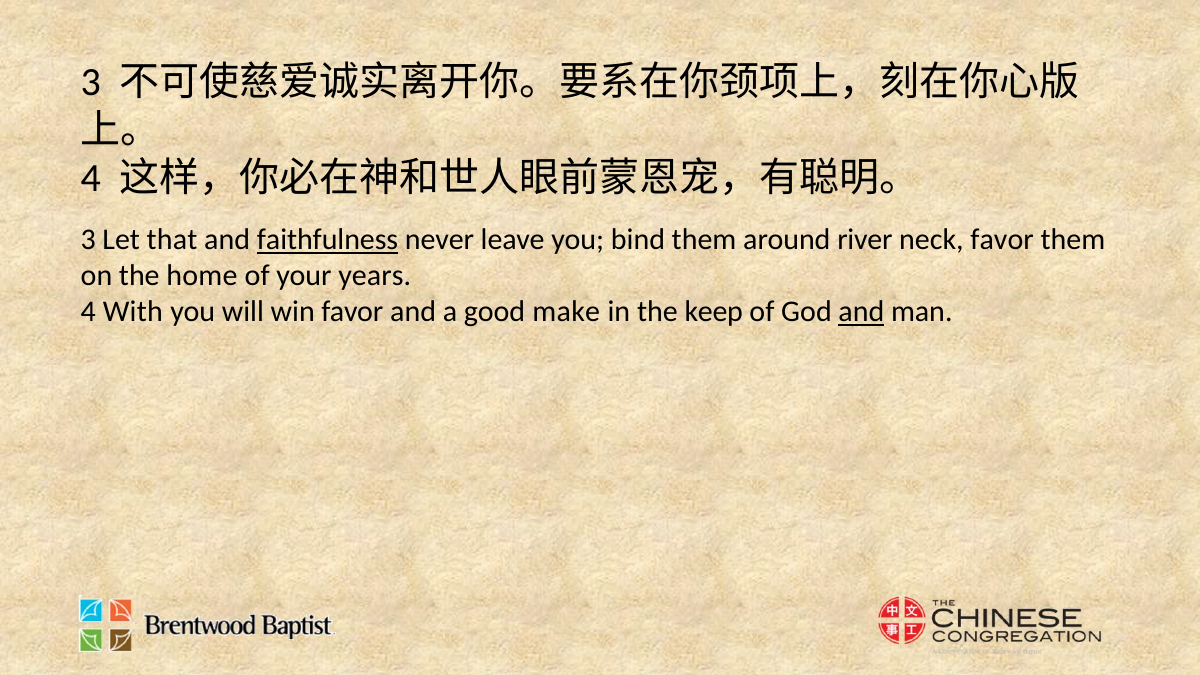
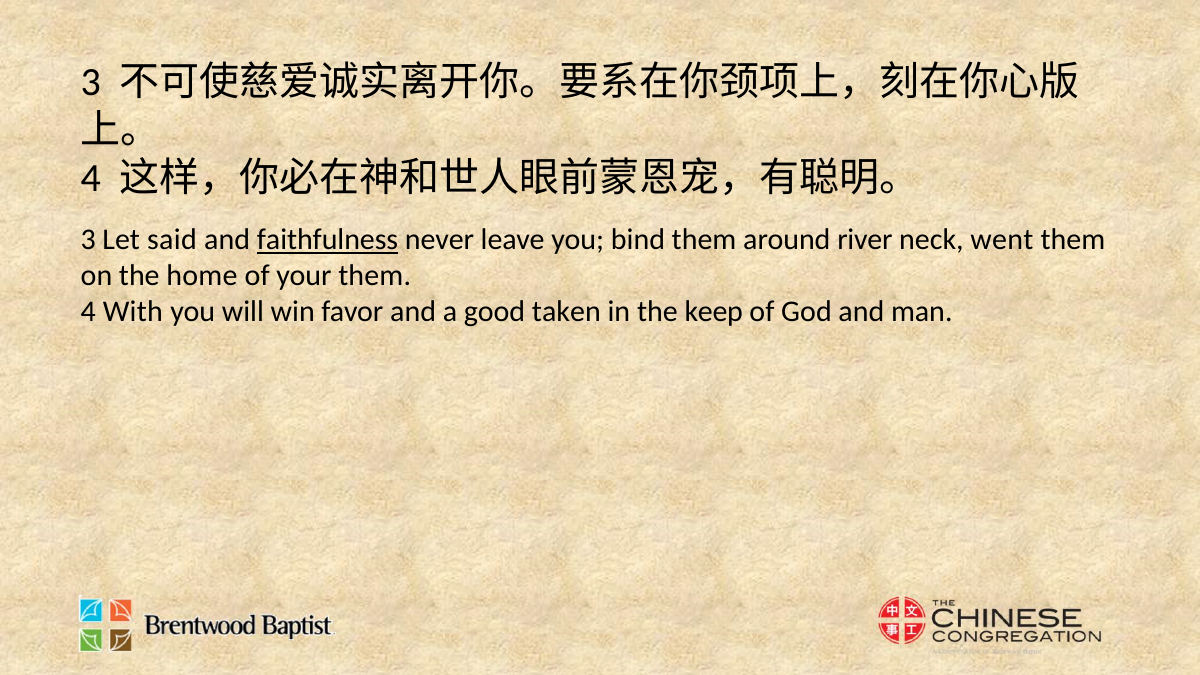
that: that -> said
neck favor: favor -> went
your years: years -> them
make: make -> taken
and at (861, 312) underline: present -> none
